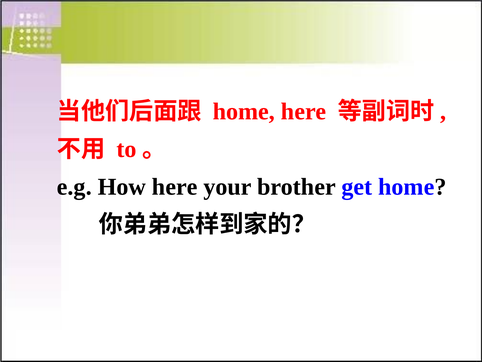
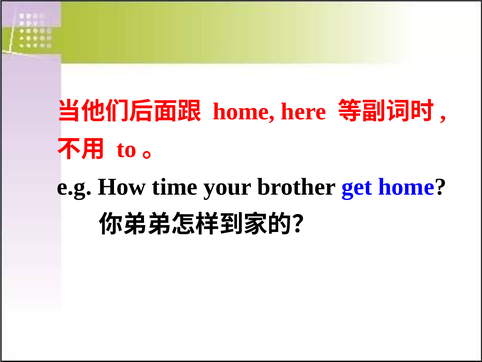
How here: here -> time
